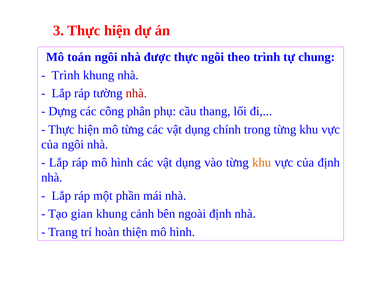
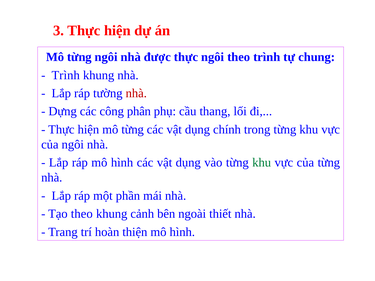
toán at (79, 57): toán -> từng
khu at (262, 163) colour: orange -> green
của định: định -> từng
Tạo gian: gian -> theo
ngoài định: định -> thiết
